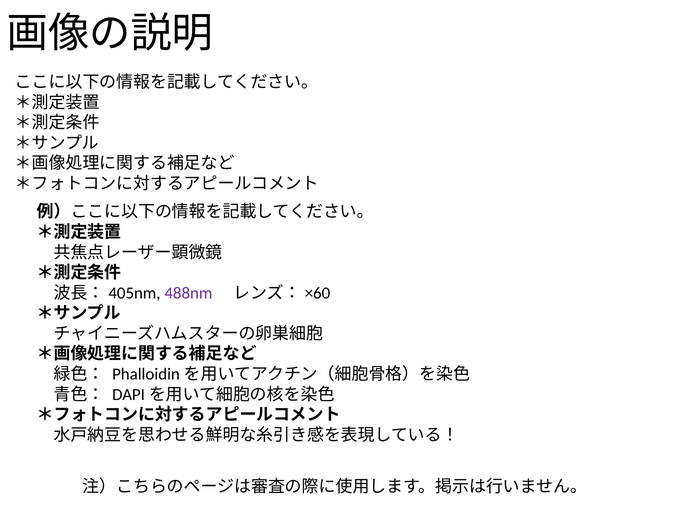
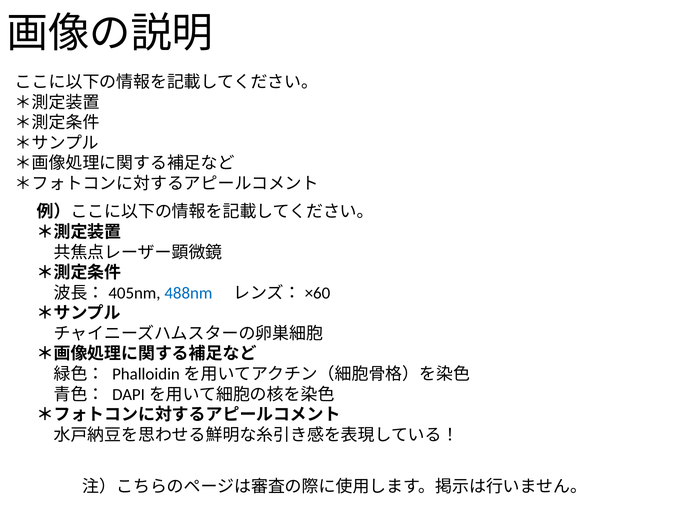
488nm colour: purple -> blue
